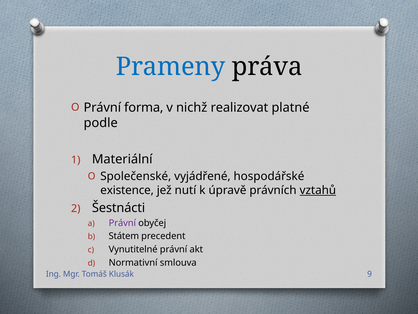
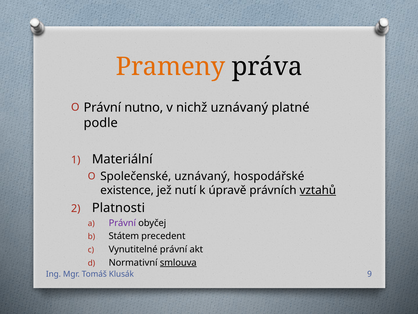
Prameny colour: blue -> orange
forma: forma -> nutno
nichž realizovat: realizovat -> uznávaný
Společenské vyjádřené: vyjádřené -> uznávaný
Šestnácti: Šestnácti -> Platnosti
smlouva underline: none -> present
